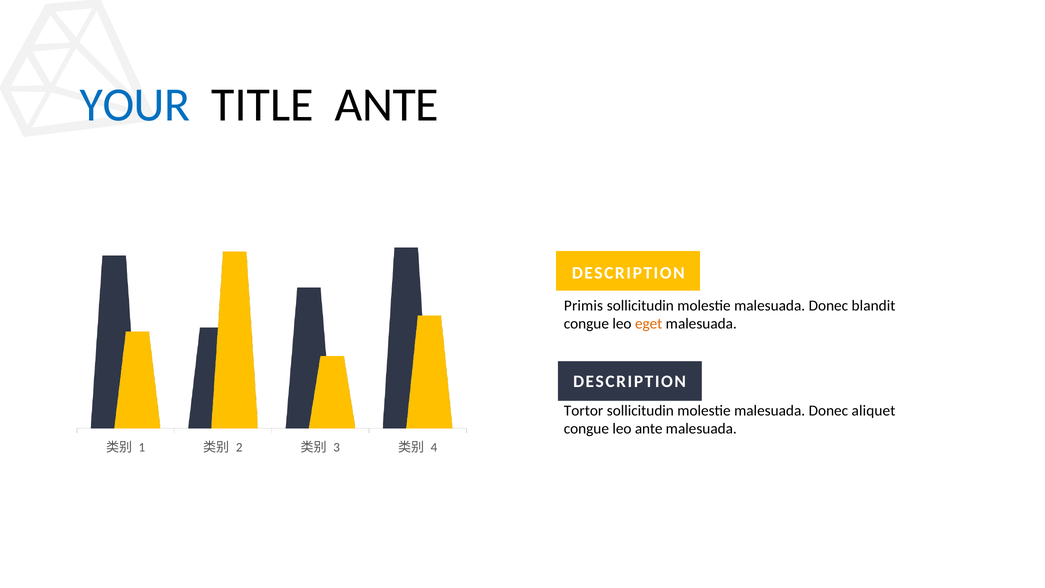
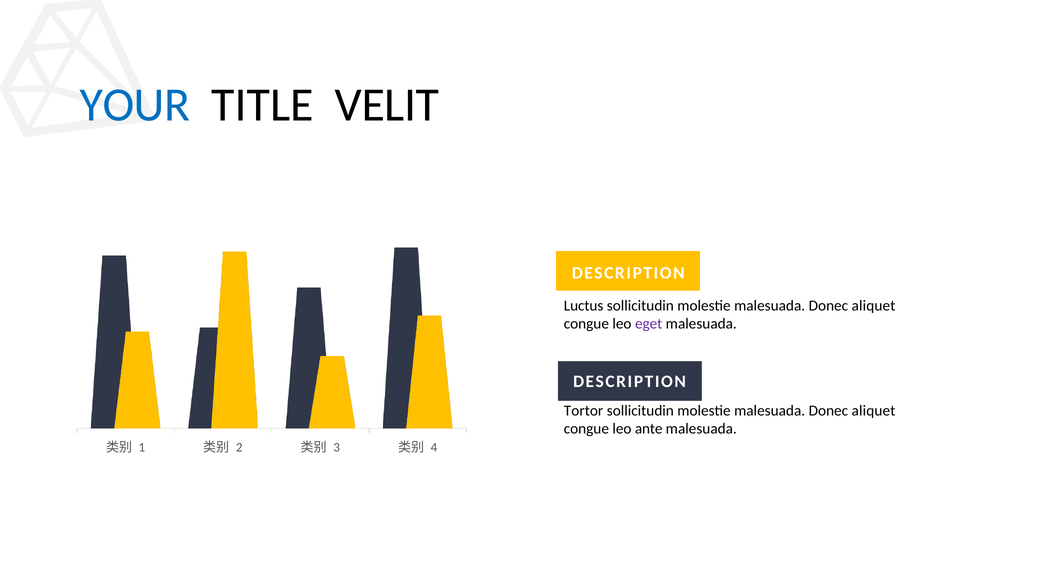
TITLE ANTE: ANTE -> VELIT
Primis: Primis -> Luctus
blandit at (874, 305): blandit -> aliquet
eget colour: orange -> purple
